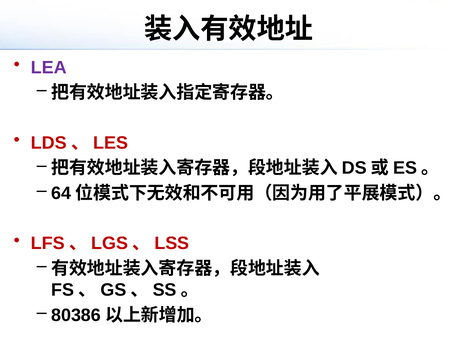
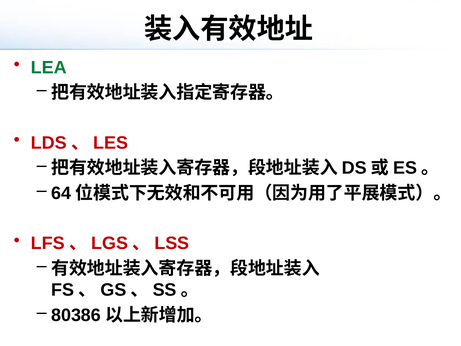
LEA colour: purple -> green
